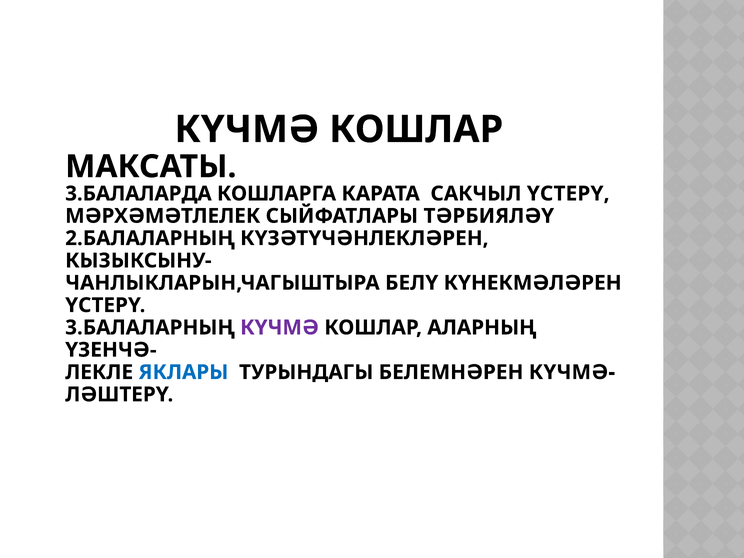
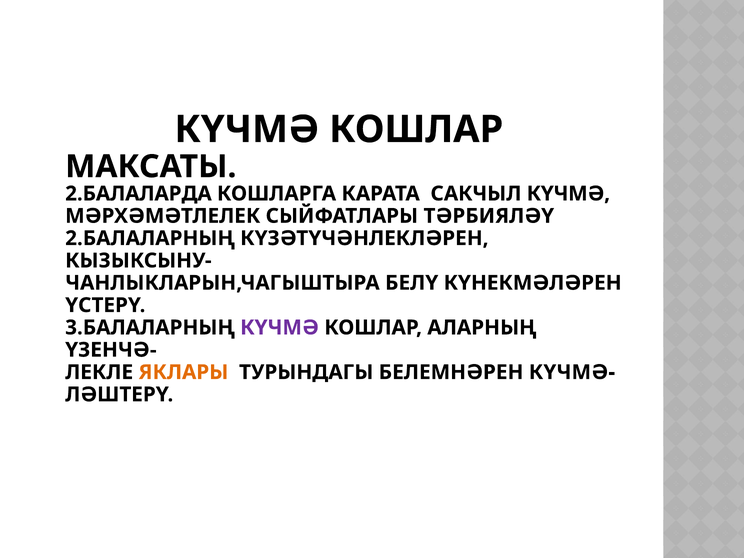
3.БАЛАЛАРДА: 3.БАЛАЛАРДА -> 2.БАЛАЛАРДА
САКЧЫЛ ҮСТЕРҮ: ҮСТЕРҮ -> КҮЧМӘ
ЯКЛАРЫ colour: blue -> orange
